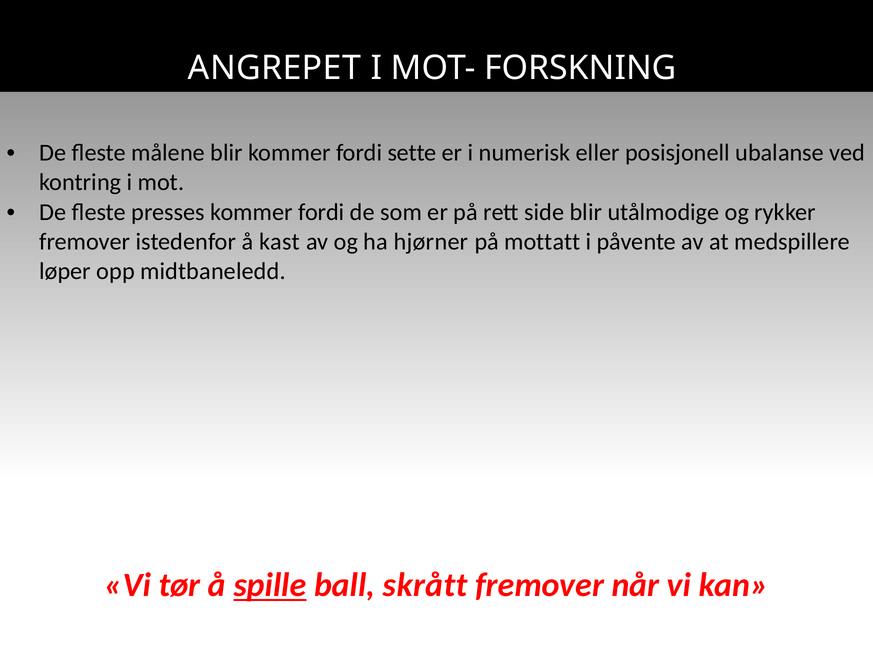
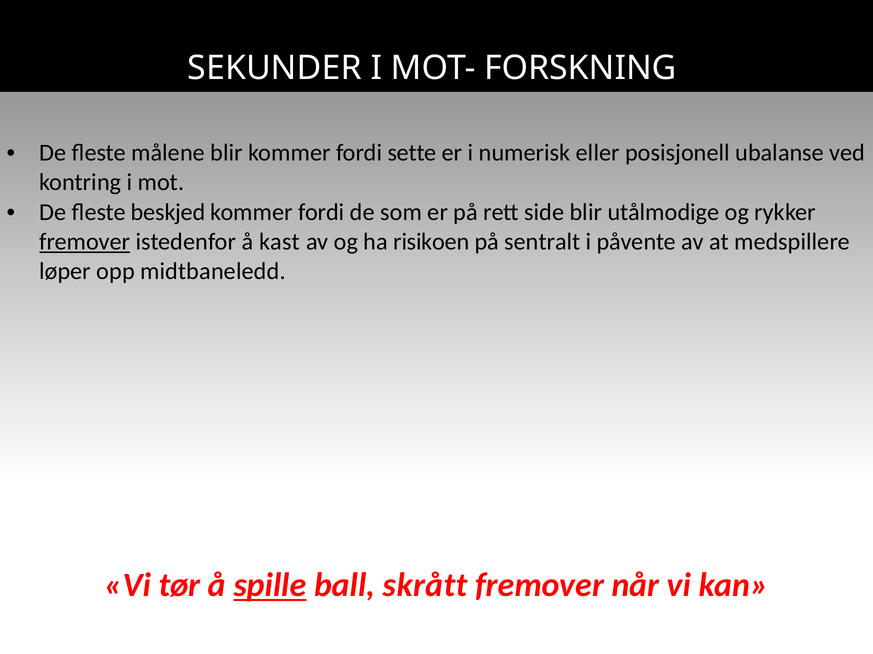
ANGREPET: ANGREPET -> SEKUNDER
presses: presses -> beskjed
fremover at (85, 242) underline: none -> present
hjørner: hjørner -> risikoen
mottatt: mottatt -> sentralt
